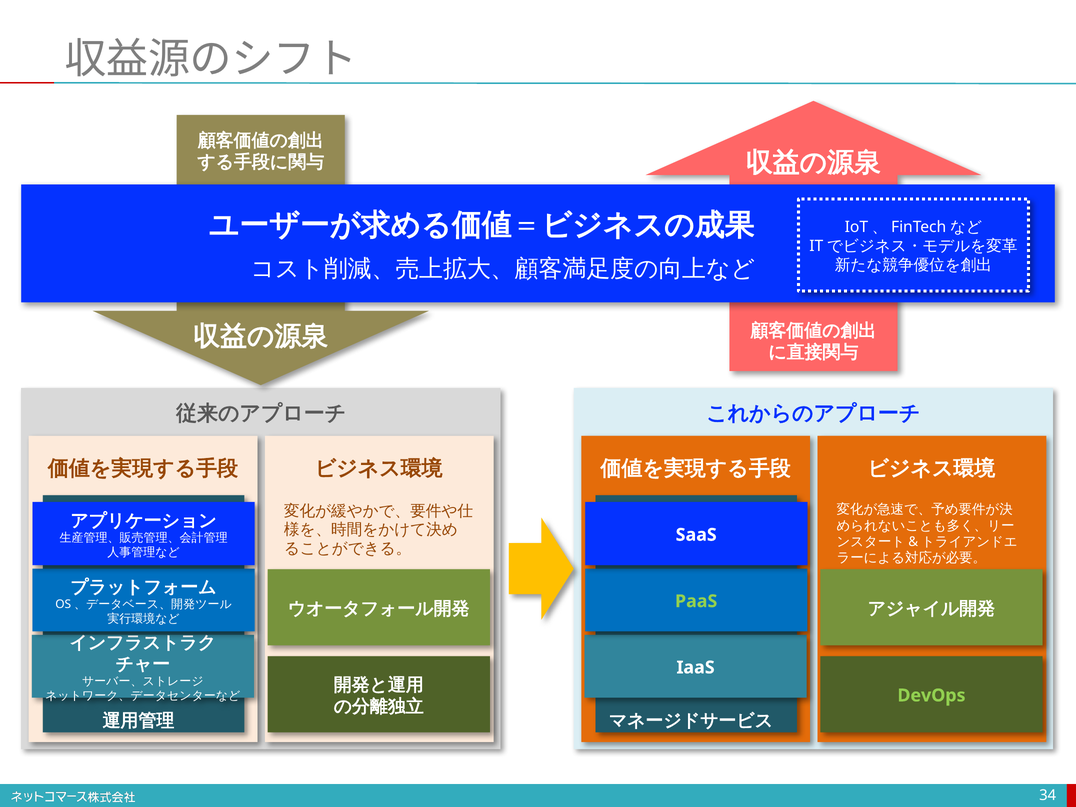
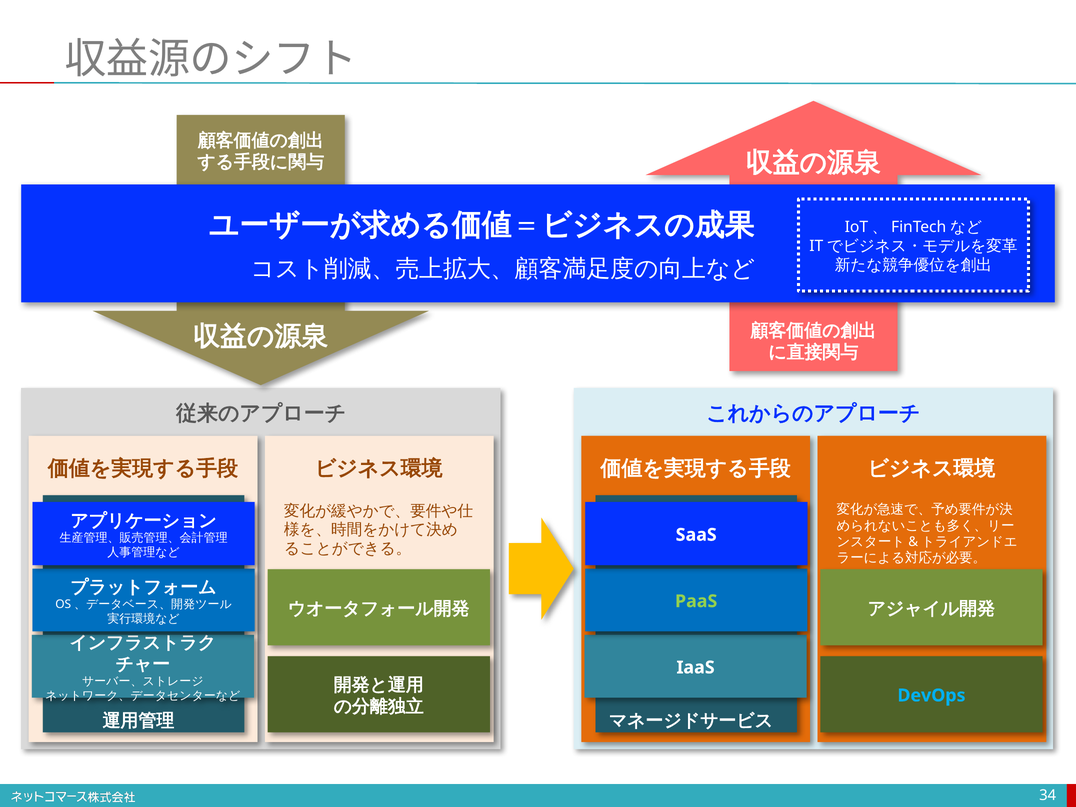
DevOps colour: light green -> light blue
